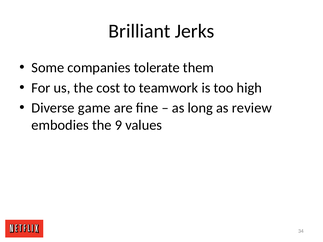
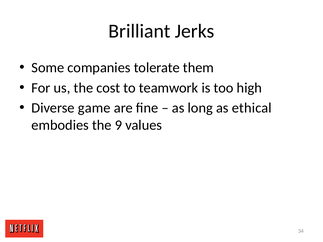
review: review -> ethical
